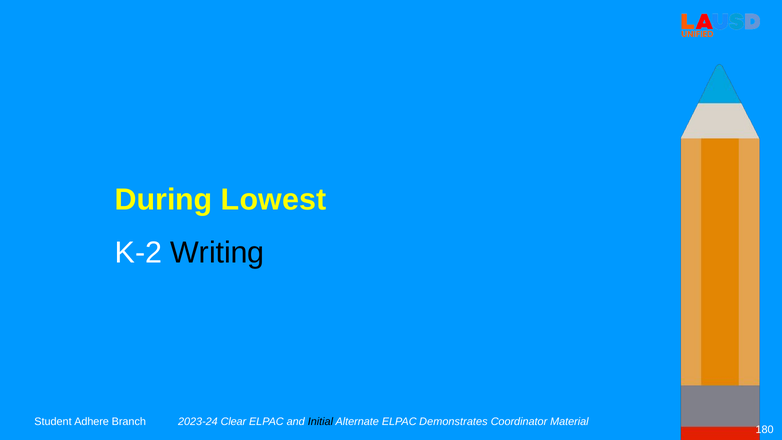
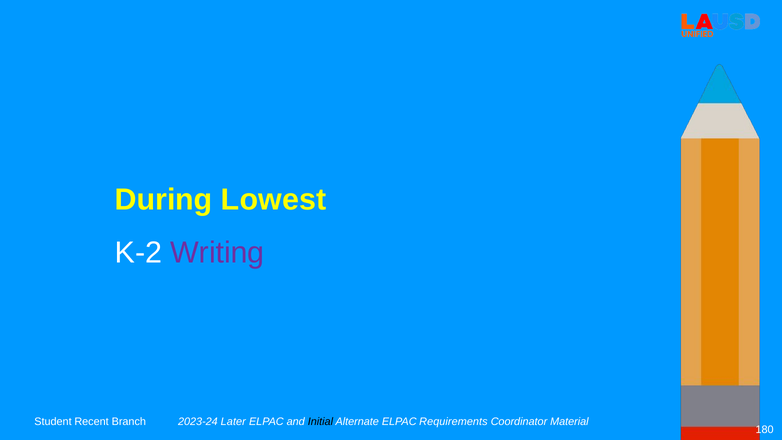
Writing colour: black -> purple
Adhere: Adhere -> Recent
Clear: Clear -> Later
Demonstrates: Demonstrates -> Requirements
